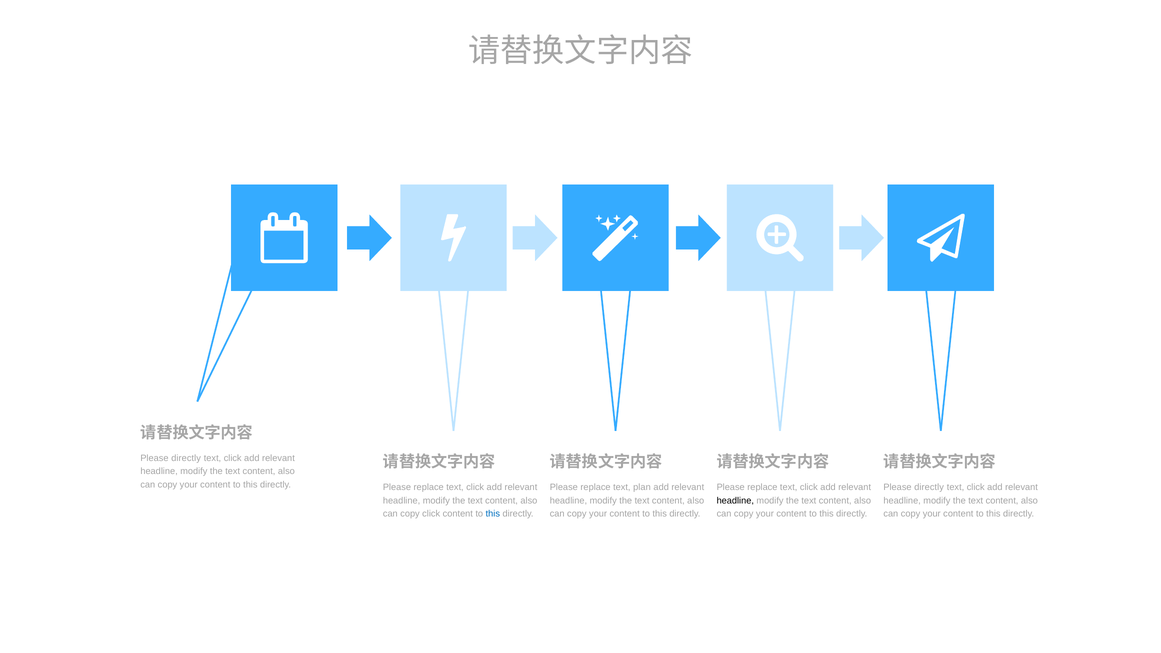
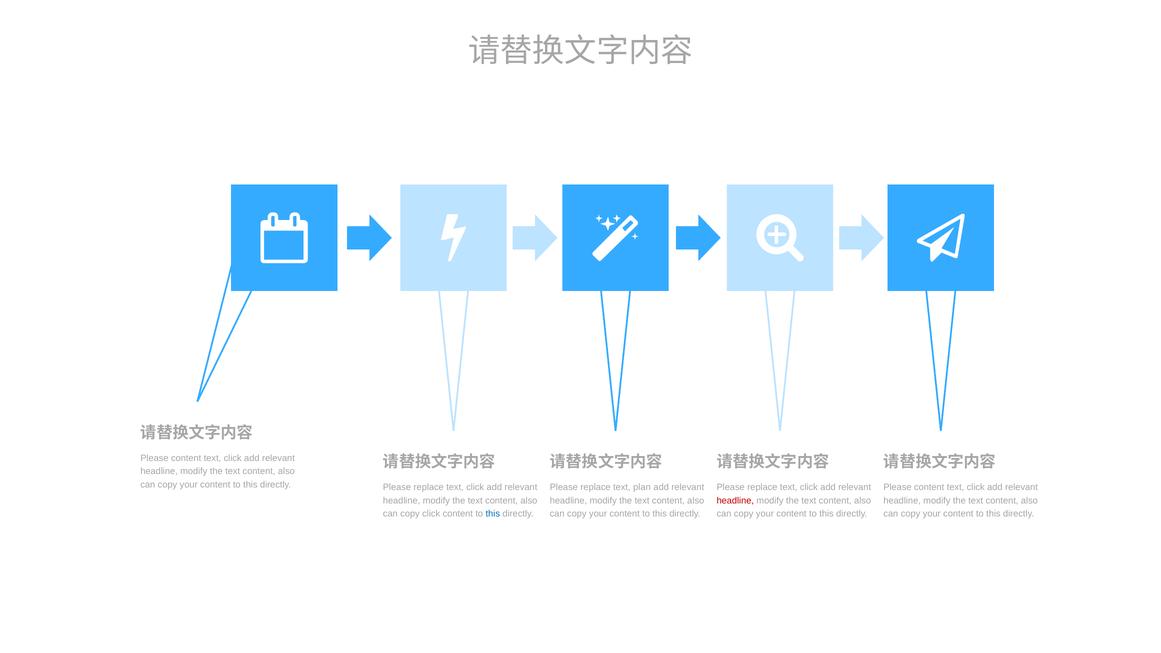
directly at (186, 458): directly -> content
directly at (929, 487): directly -> content
headline at (735, 501) colour: black -> red
